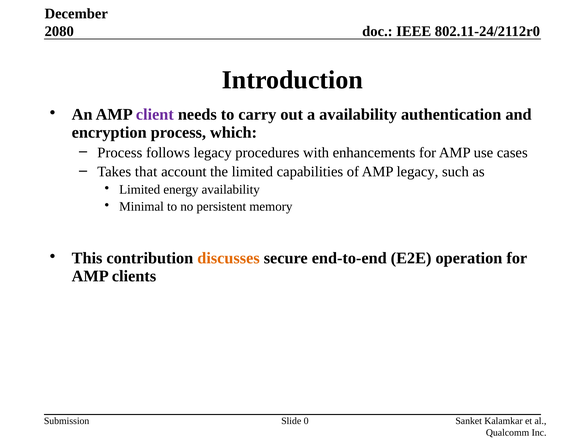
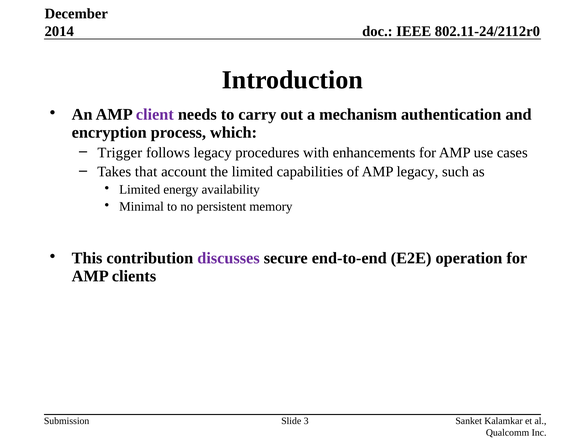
2080: 2080 -> 2014
a availability: availability -> mechanism
Process at (120, 153): Process -> Trigger
discusses colour: orange -> purple
0: 0 -> 3
